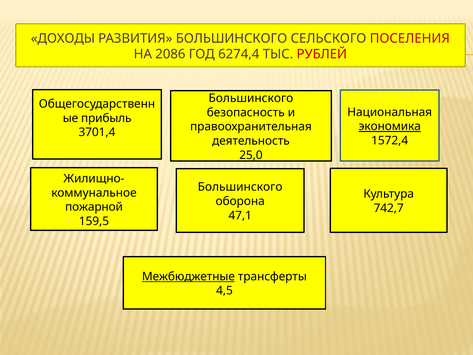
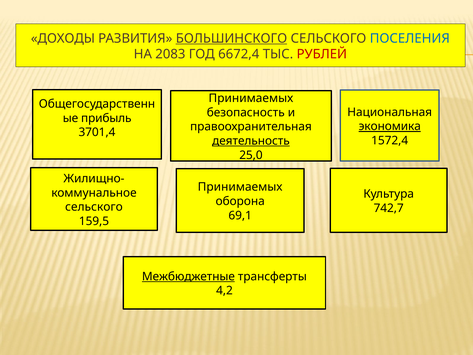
БОЛЬШИНСКОГО at (232, 38) underline: none -> present
ПОСЕЛЕНИЯ colour: red -> blue
2086: 2086 -> 2083
6274,4: 6274,4 -> 6672,4
Большинского at (251, 98): Большинского -> Принимаемых
деятельность underline: none -> present
Большинского at (240, 187): Большинского -> Принимаемых
пожарной at (94, 207): пожарной -> сельского
47,1: 47,1 -> 69,1
4,5: 4,5 -> 4,2
